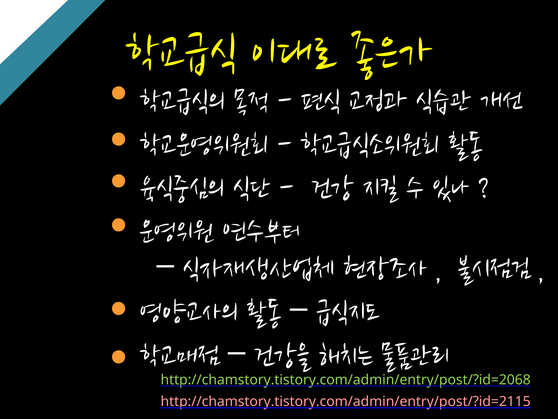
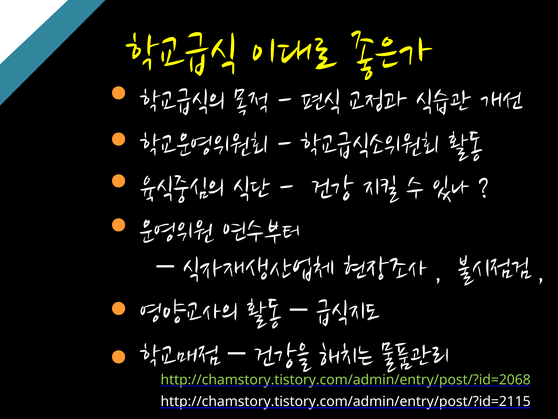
http://chamstory.tistory.com/admin/entry/post/?id=2115 colour: pink -> white
